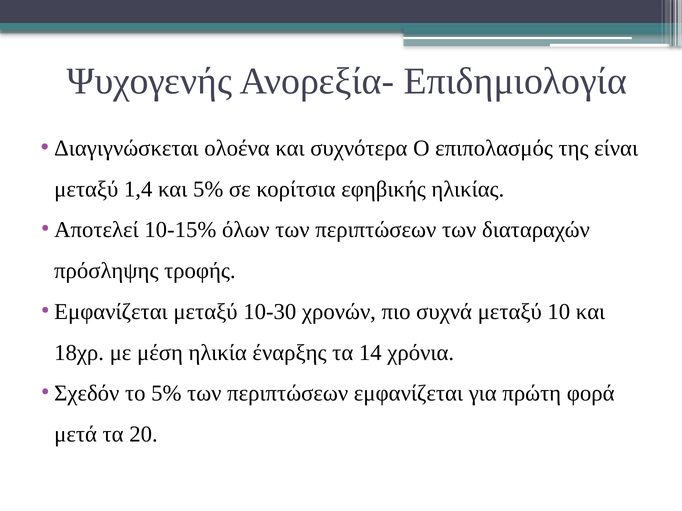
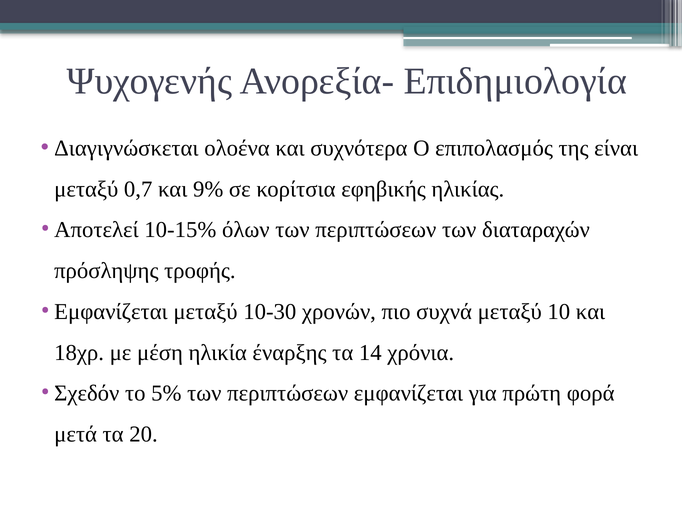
1,4: 1,4 -> 0,7
και 5%: 5% -> 9%
